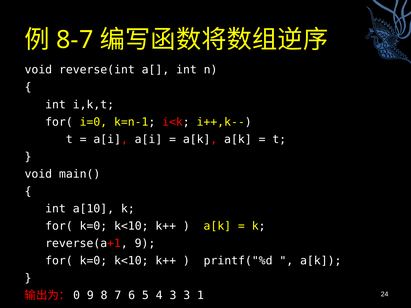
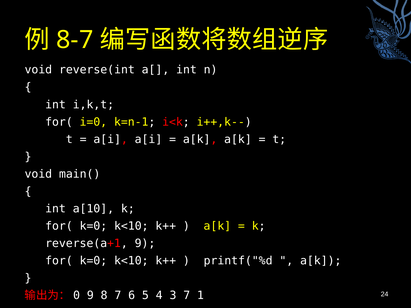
3 3: 3 -> 7
